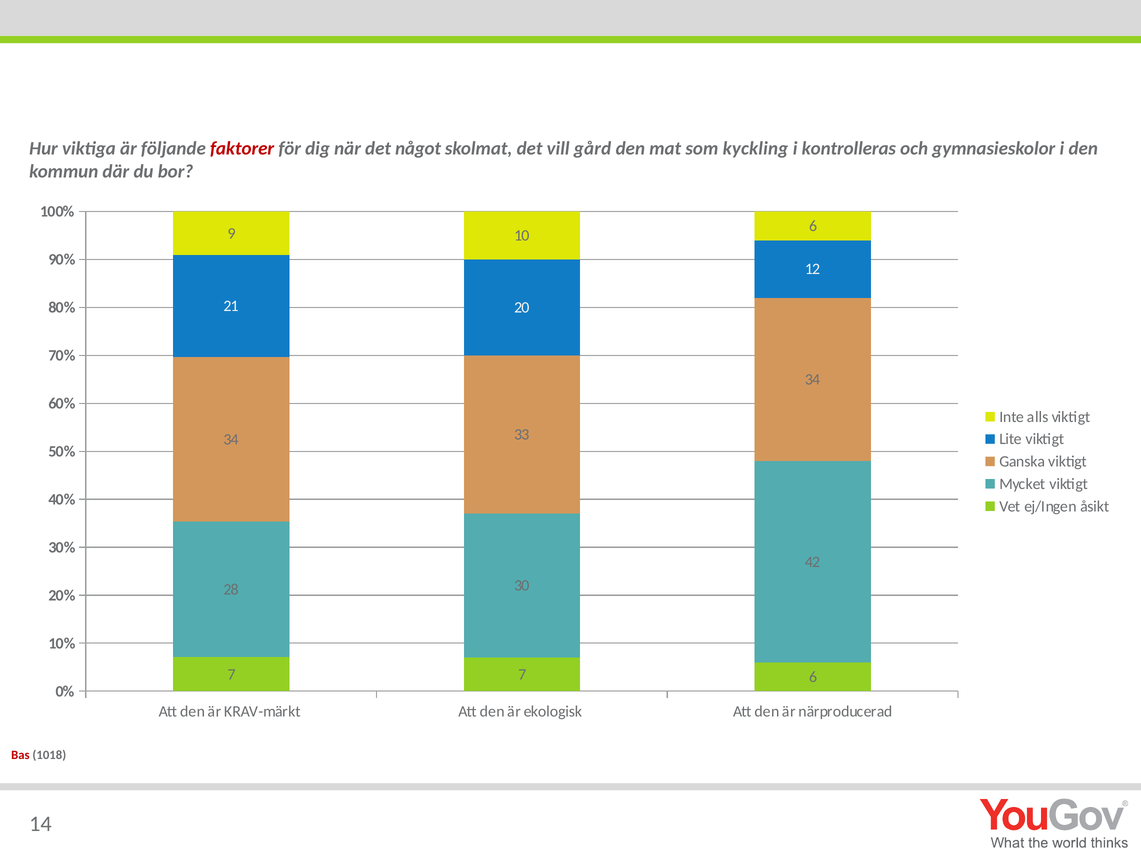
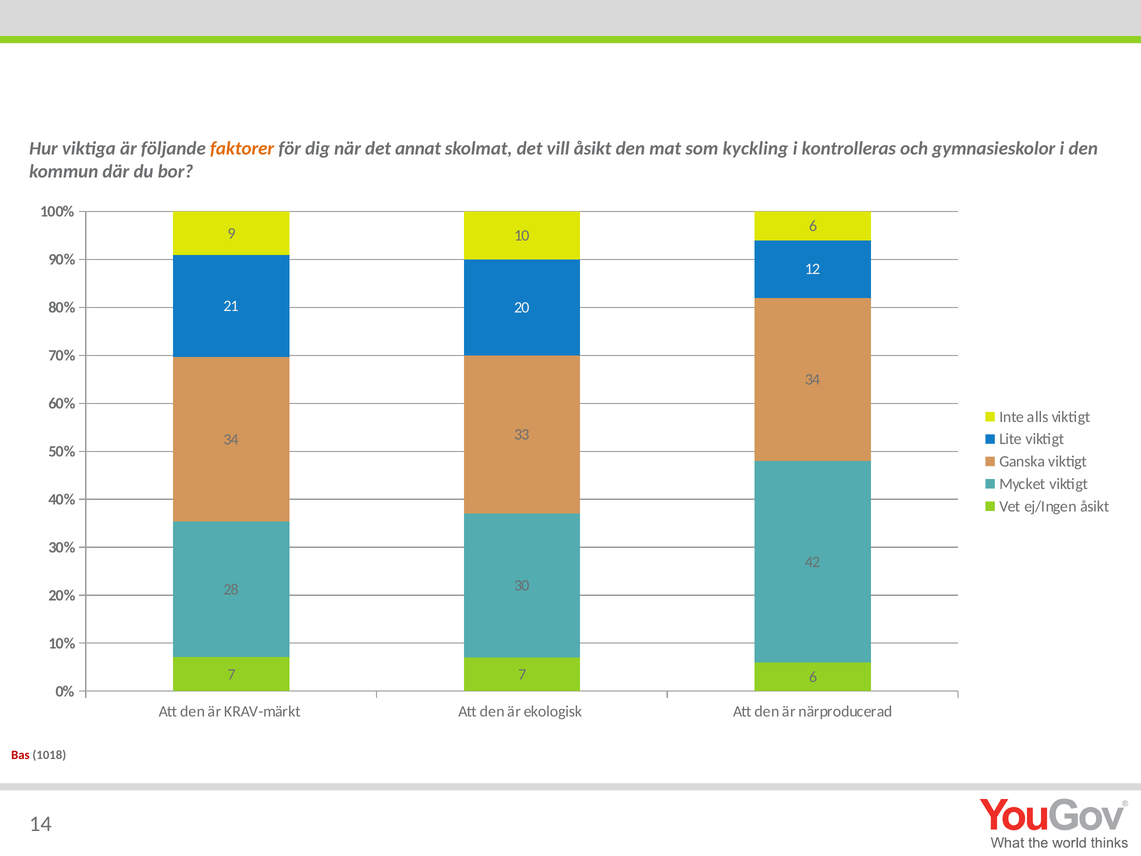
faktorer colour: red -> orange
något: något -> annat
vill gård: gård -> åsikt
